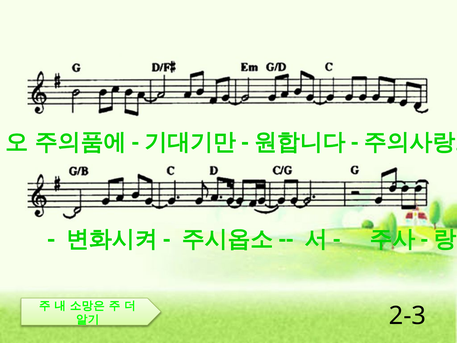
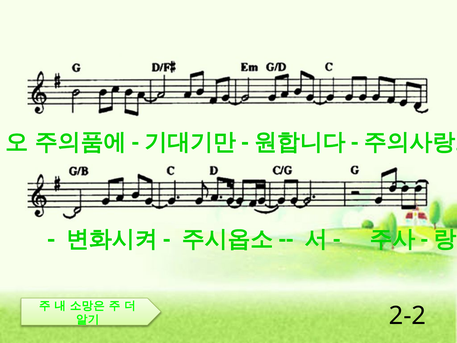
2-3: 2-3 -> 2-2
